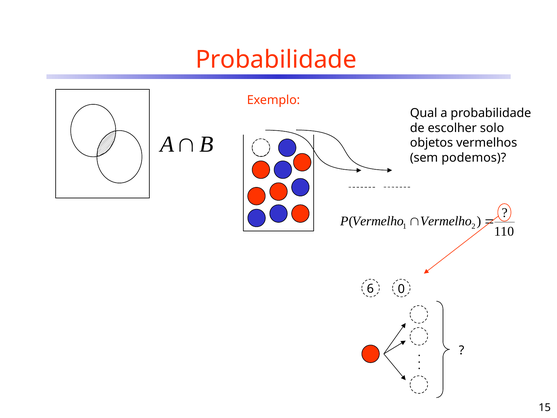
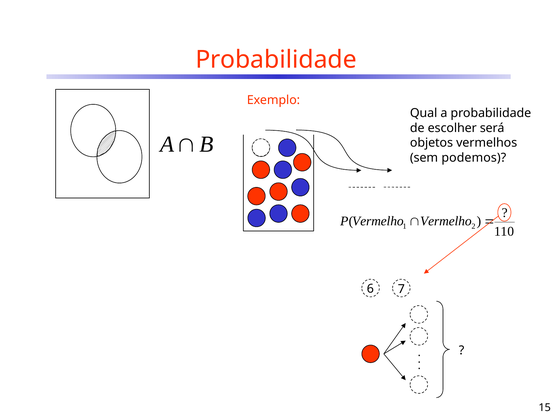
solo: solo -> será
0: 0 -> 7
